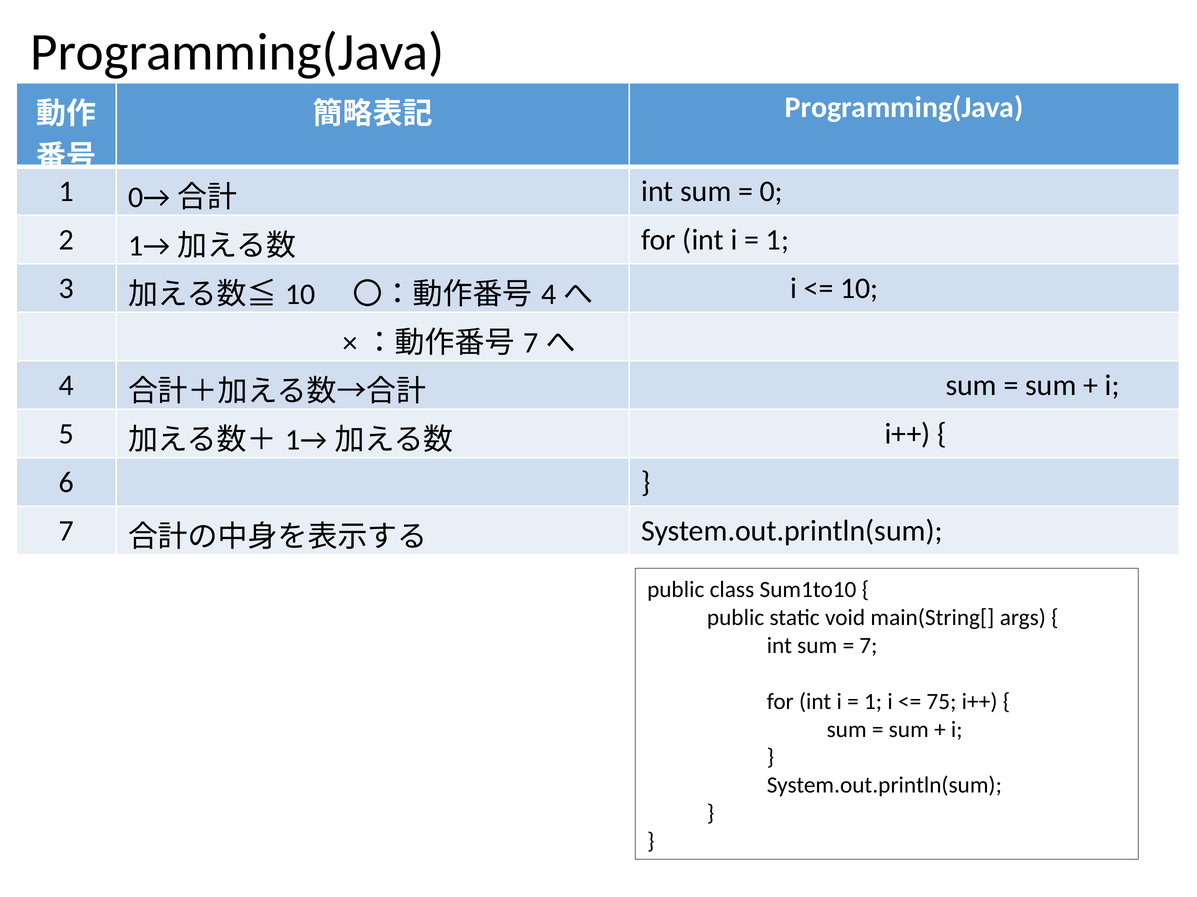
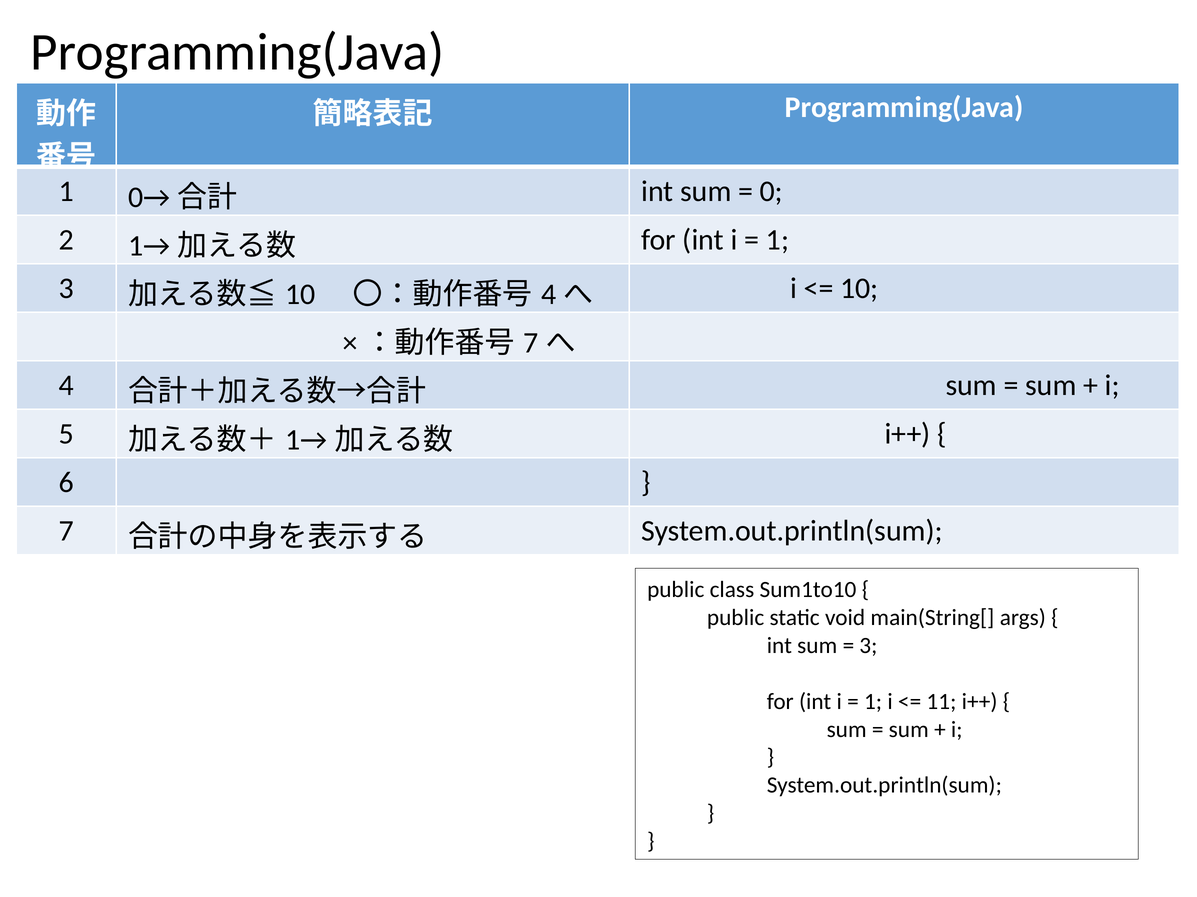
7 at (868, 646): 7 -> 3
75: 75 -> 11
